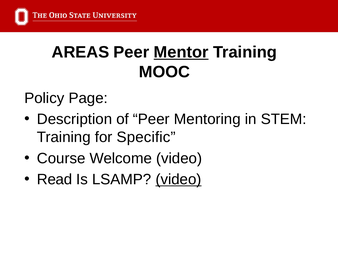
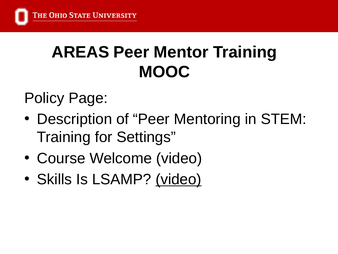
Mentor underline: present -> none
Specific: Specific -> Settings
Read: Read -> Skills
